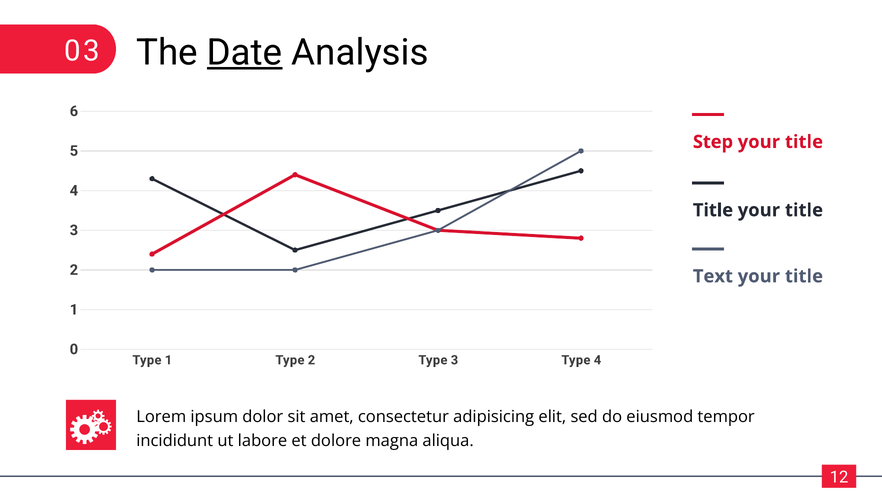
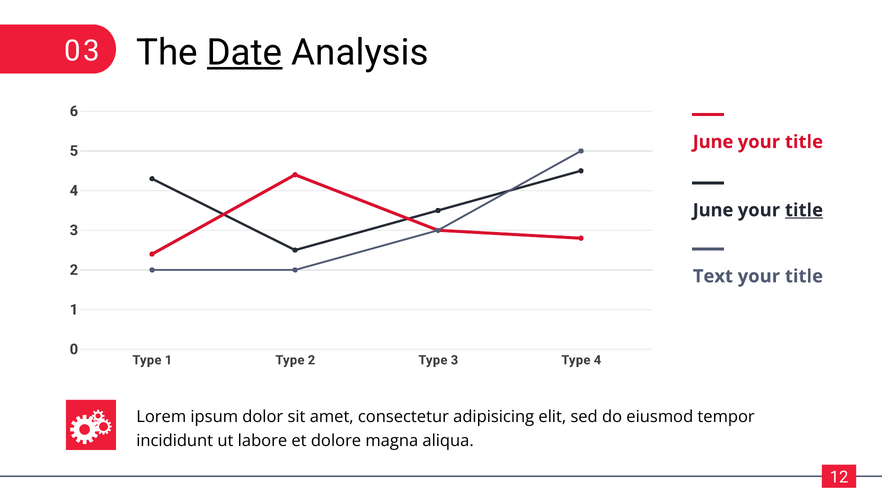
Step at (713, 142): Step -> June
Title at (713, 210): Title -> June
title at (804, 210) underline: none -> present
